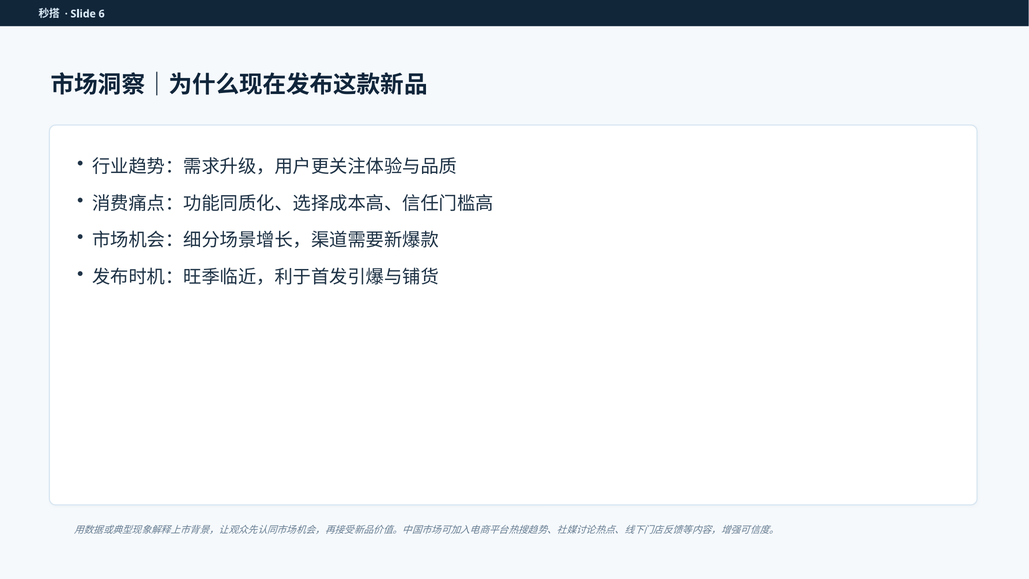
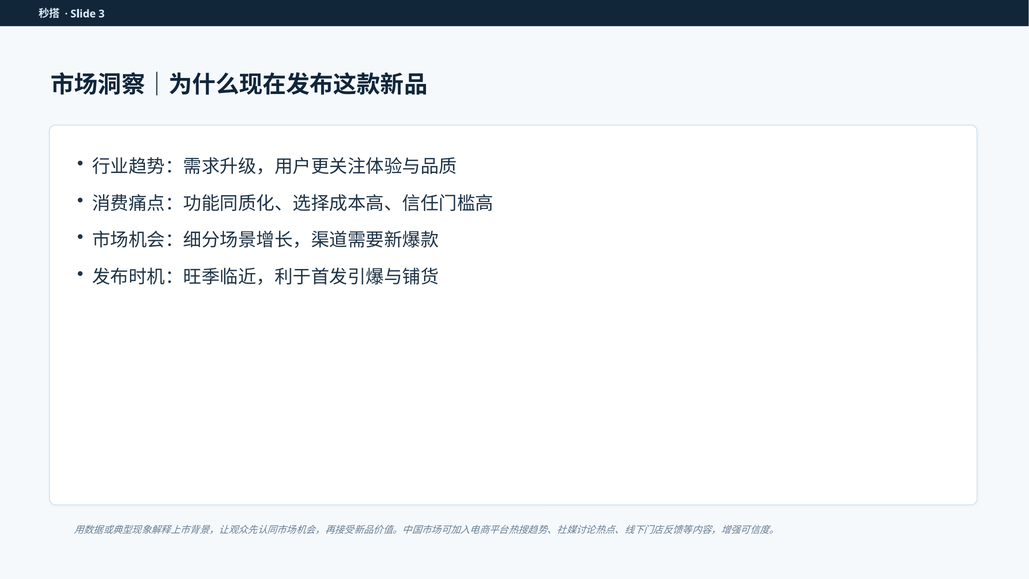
6: 6 -> 3
